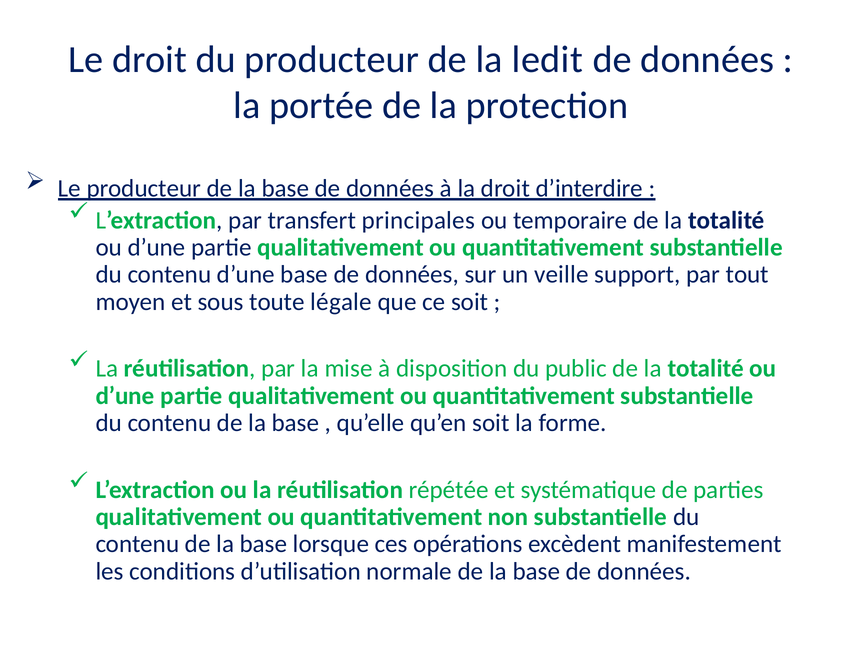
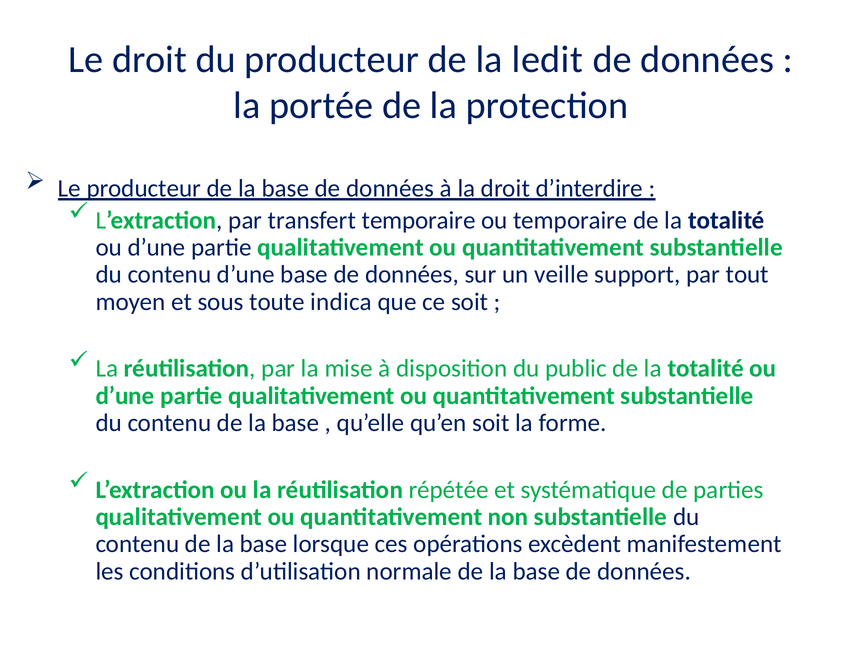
transfert principales: principales -> temporaire
légale: légale -> indica
